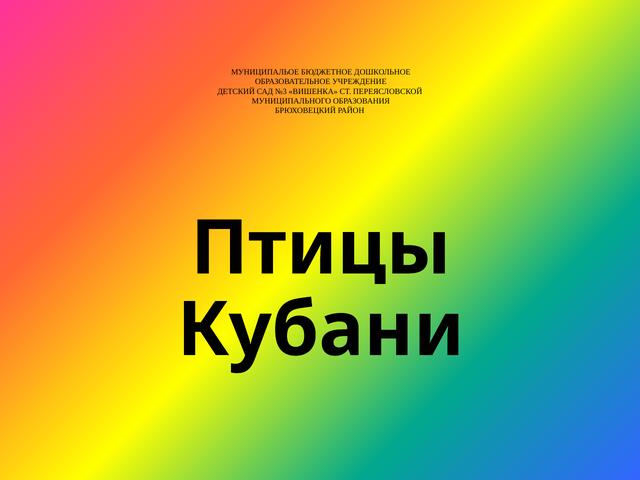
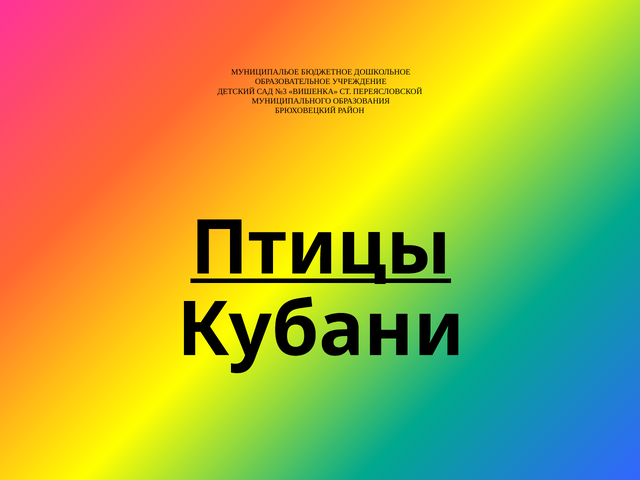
Птицы underline: none -> present
